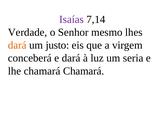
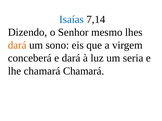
Isaías colour: purple -> blue
Verdade: Verdade -> Dizendo
justo: justo -> sono
